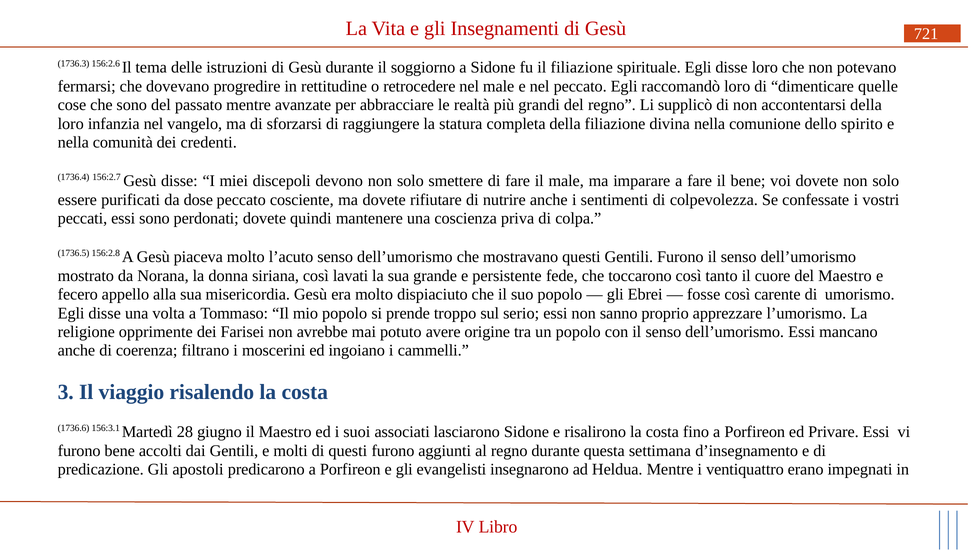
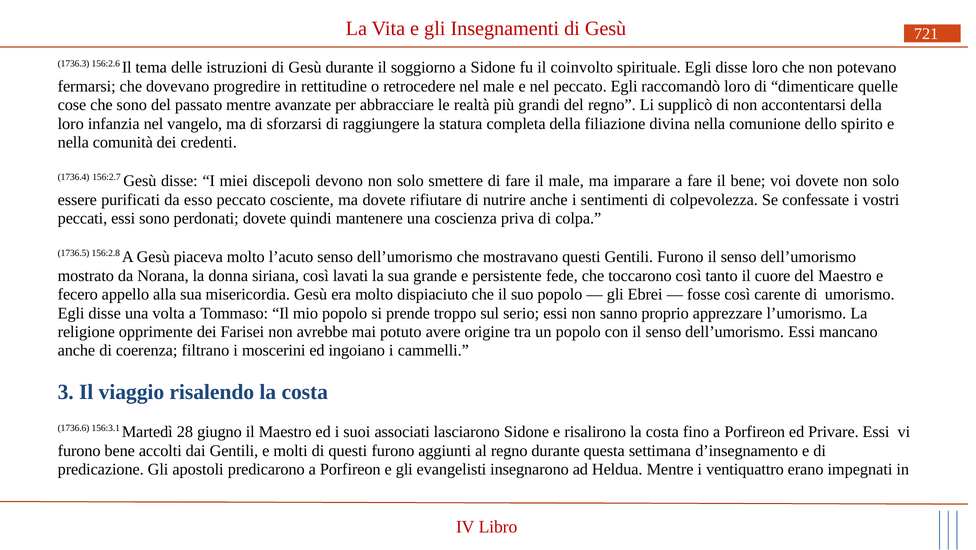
il filiazione: filiazione -> coinvolto
dose: dose -> esso
